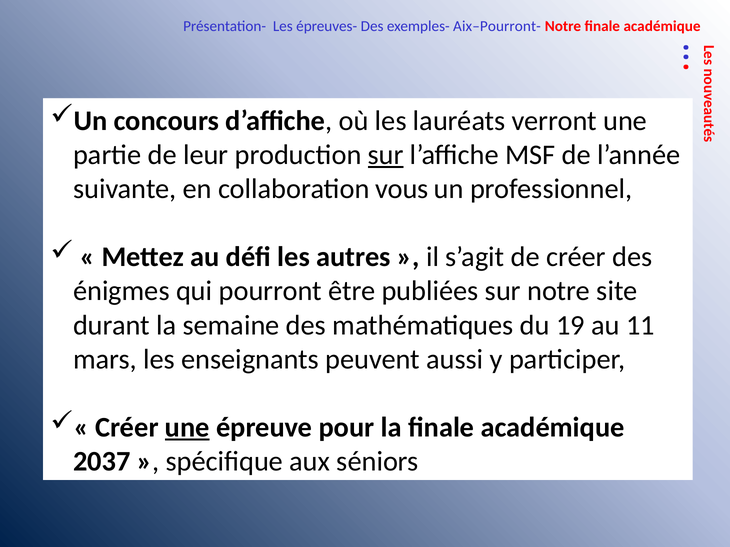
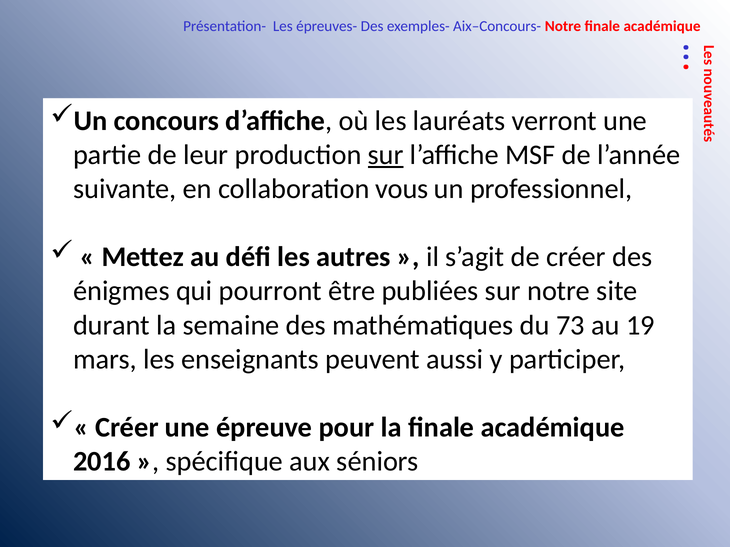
Aix–Pourront-: Aix–Pourront- -> Aix–Concours-
19: 19 -> 73
11: 11 -> 19
une at (187, 428) underline: present -> none
2037: 2037 -> 2016
